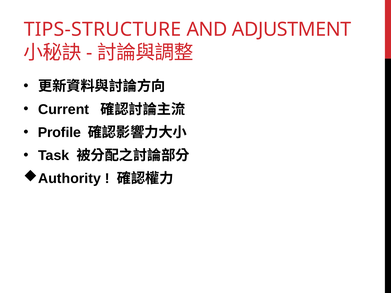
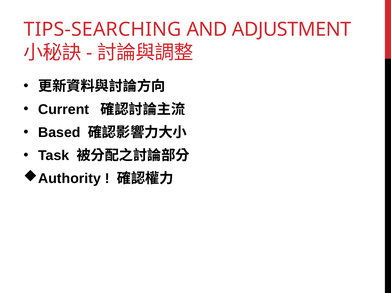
TIPS-STRUCTURE: TIPS-STRUCTURE -> TIPS-SEARCHING
Profile: Profile -> Based
